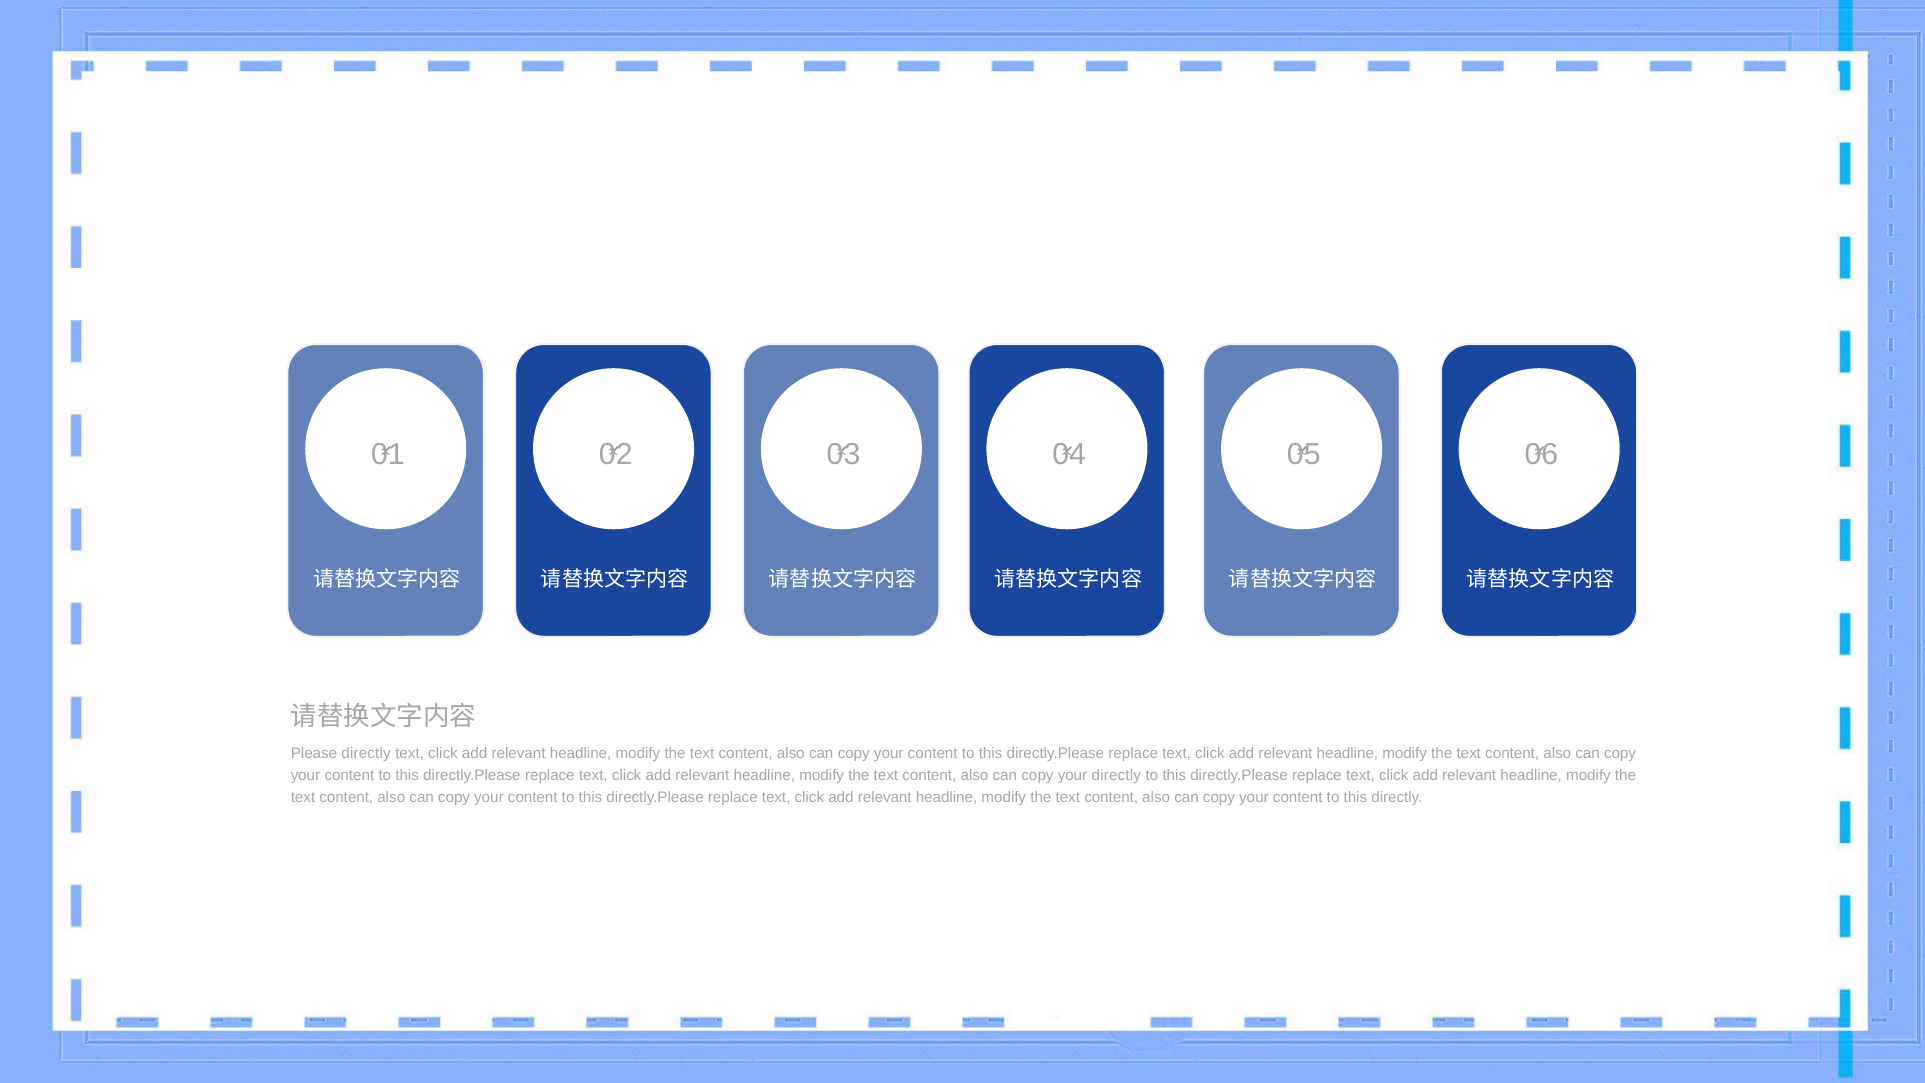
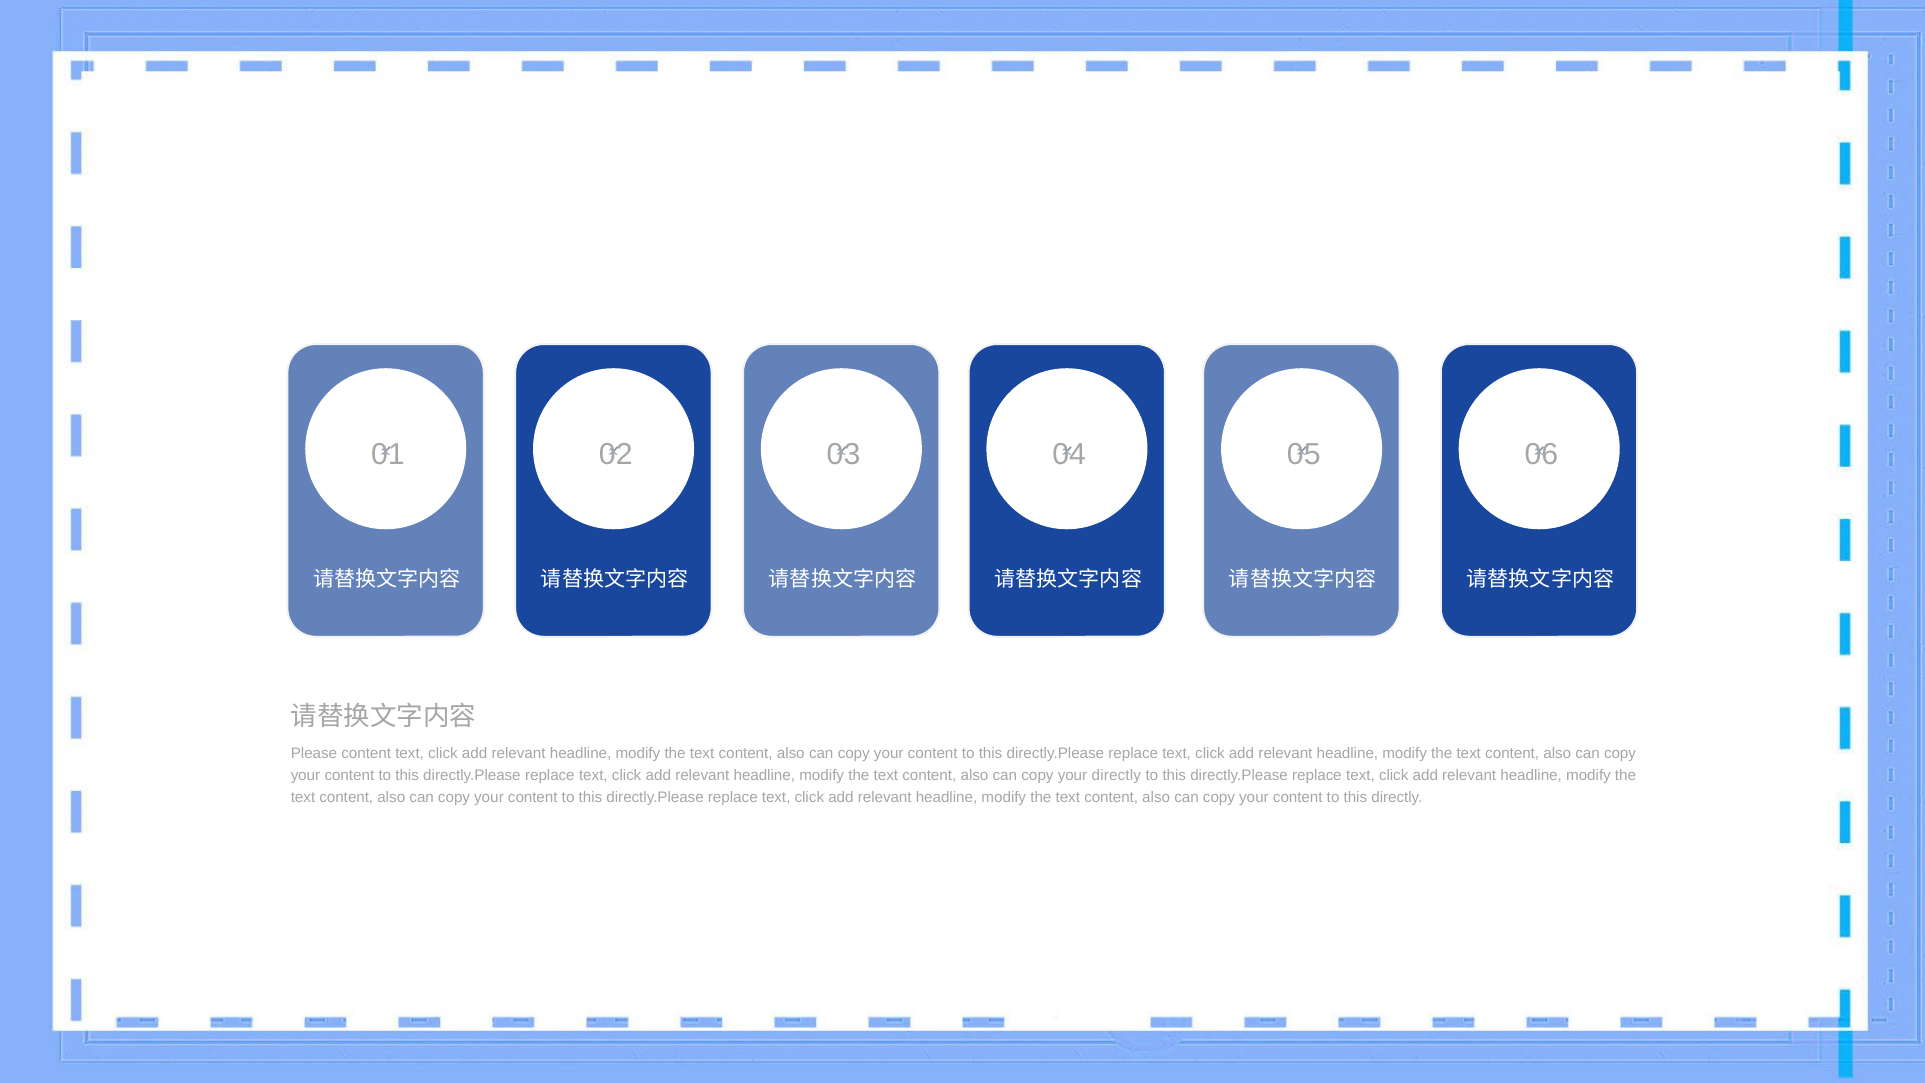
Please directly: directly -> content
